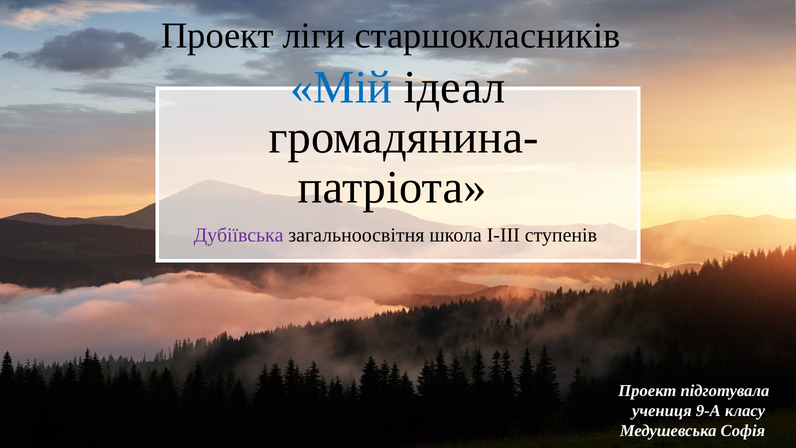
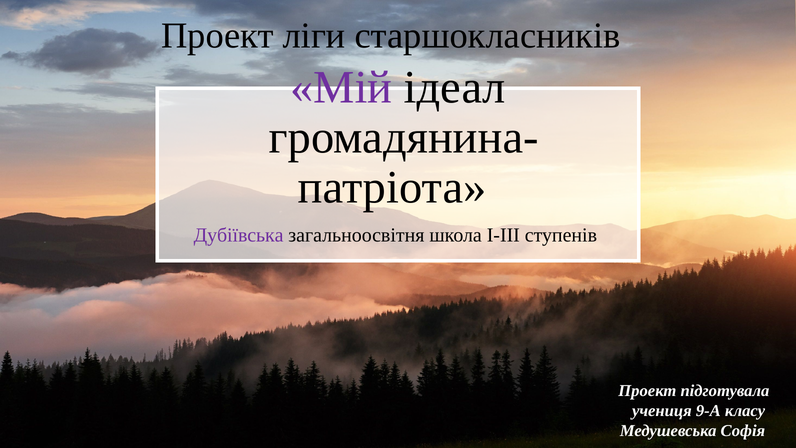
Мій colour: blue -> purple
